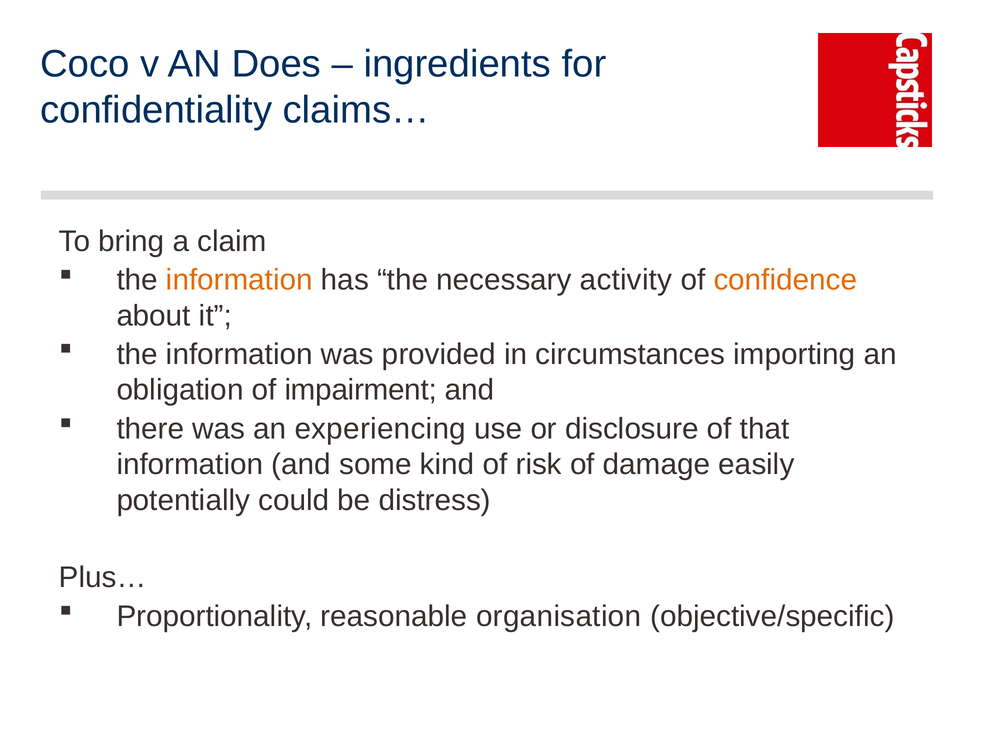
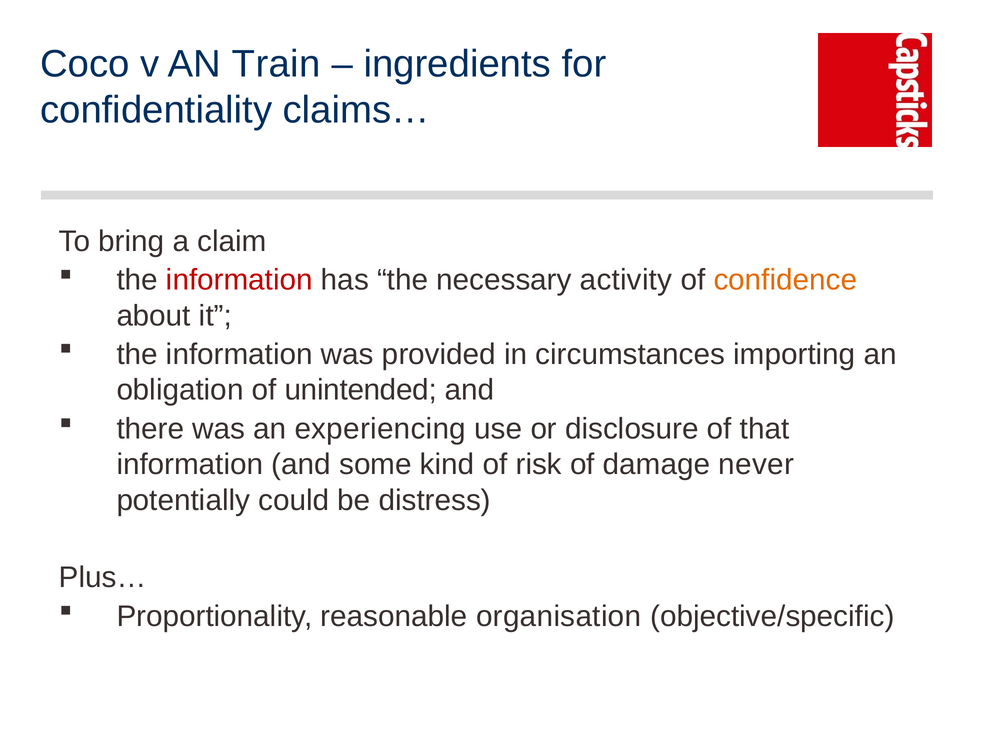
Does: Does -> Train
information at (239, 280) colour: orange -> red
impairment: impairment -> unintended
easily: easily -> never
